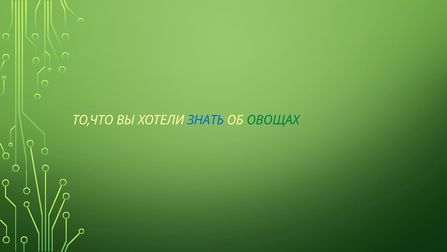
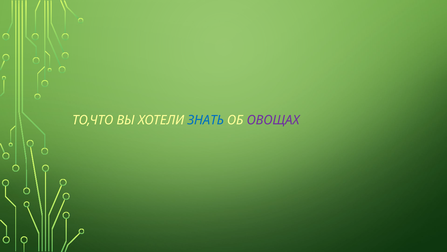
ОВОЩАХ colour: green -> purple
